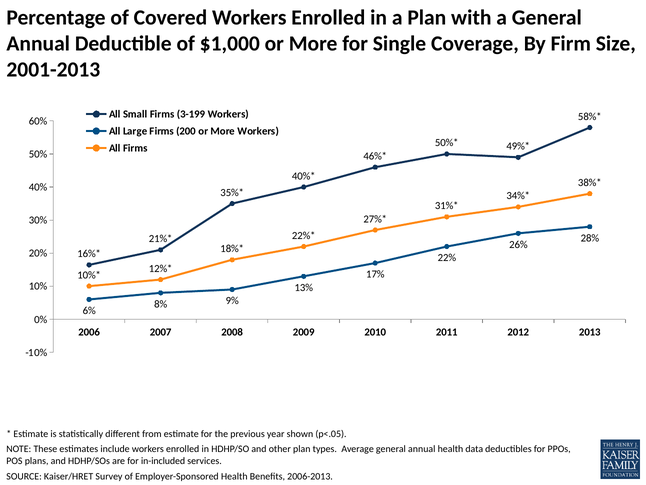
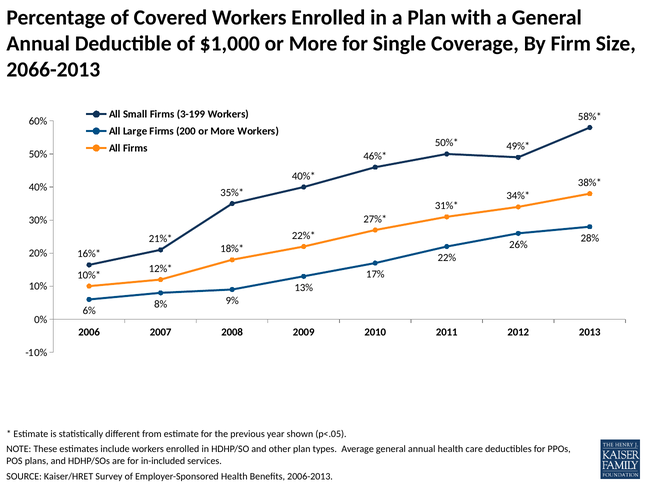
2001-2013: 2001-2013 -> 2066-2013
data: data -> care
